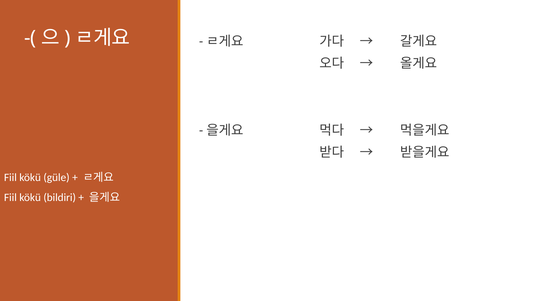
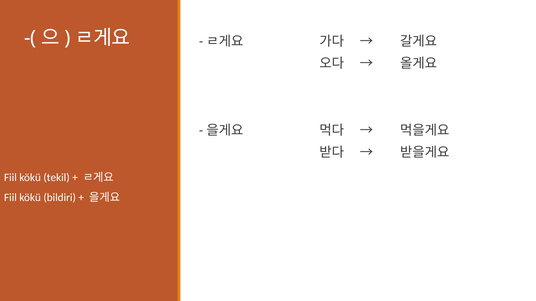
güle: güle -> tekil
